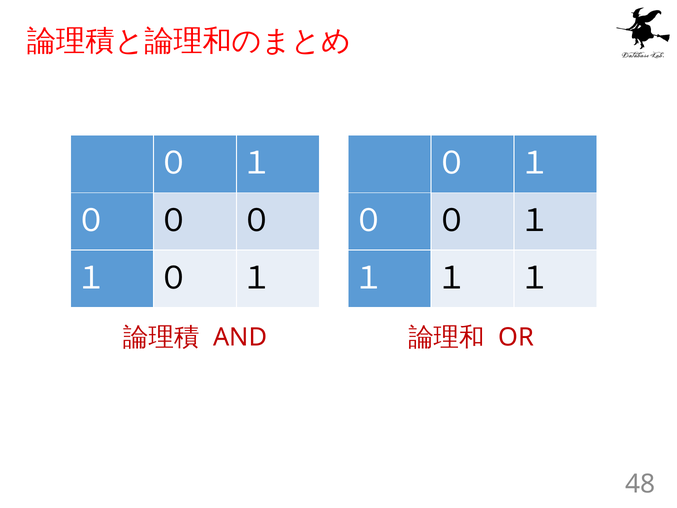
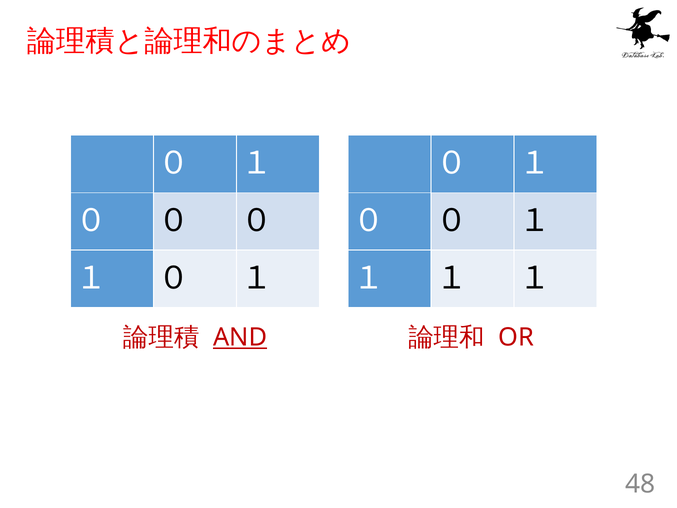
AND underline: none -> present
